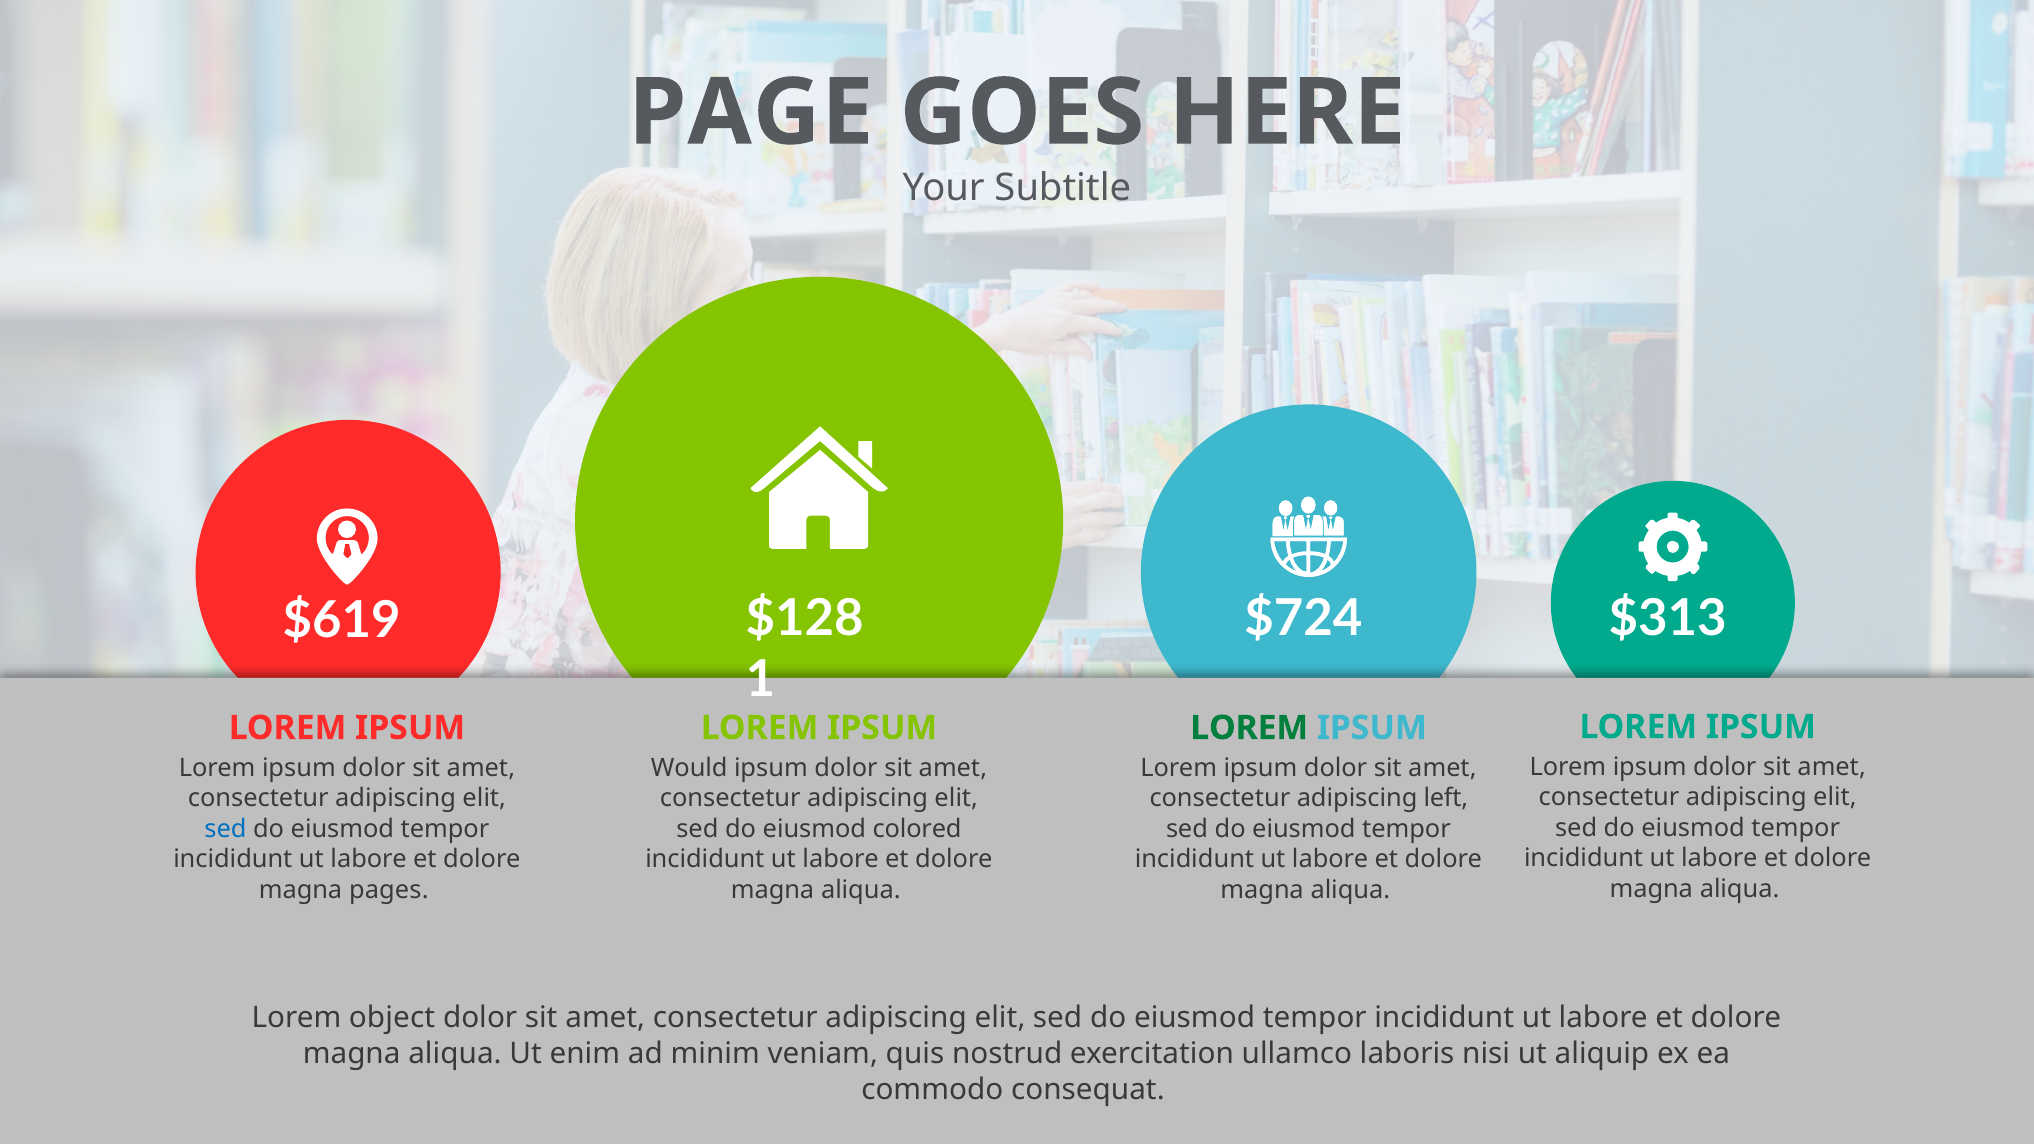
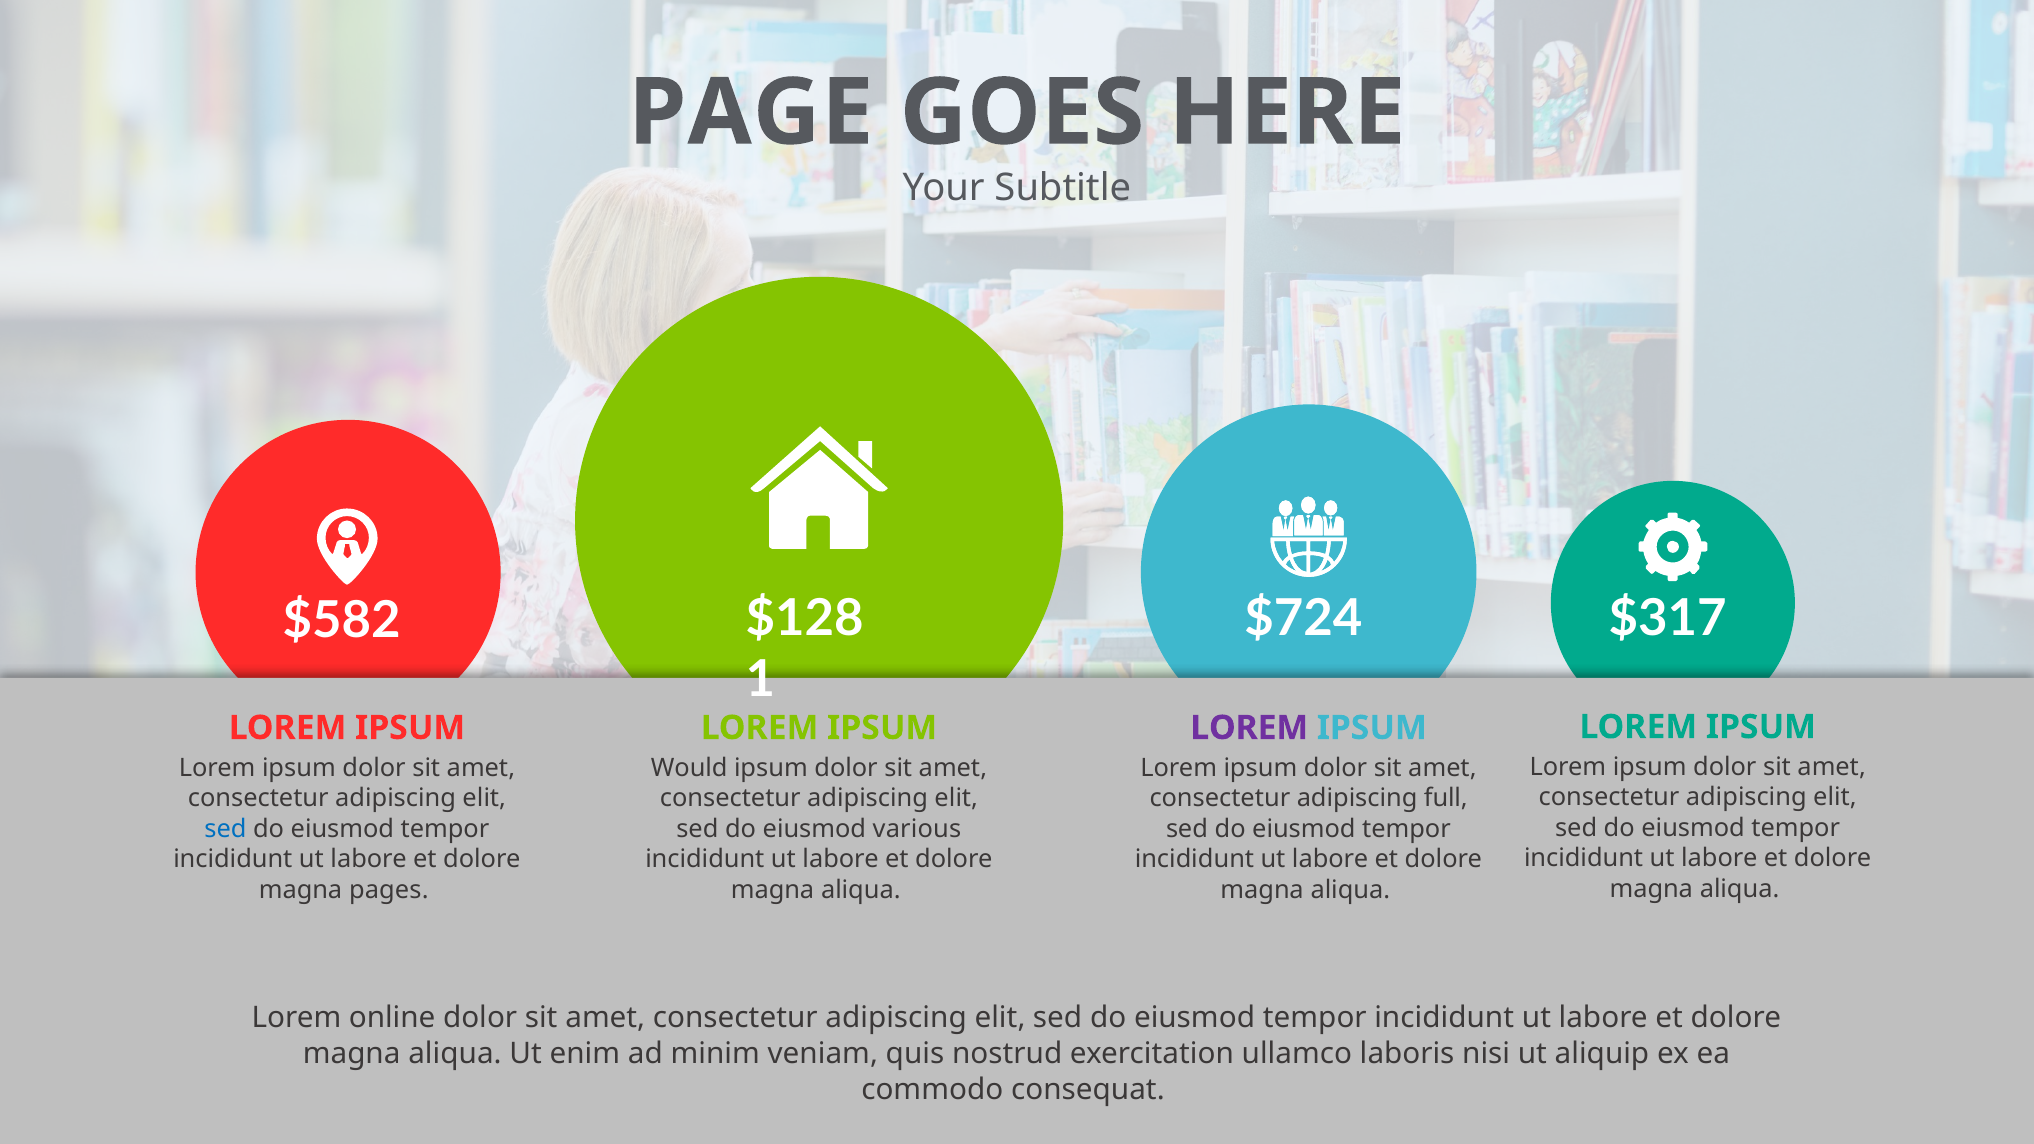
$313: $313 -> $317
$619: $619 -> $582
LOREM at (1249, 728) colour: green -> purple
left: left -> full
colored: colored -> various
object: object -> online
